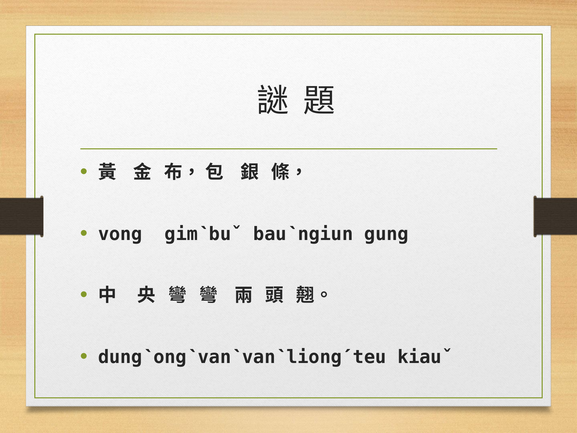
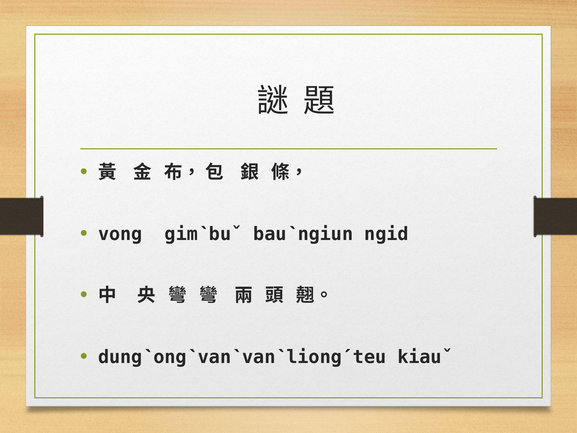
gung: gung -> ngid
